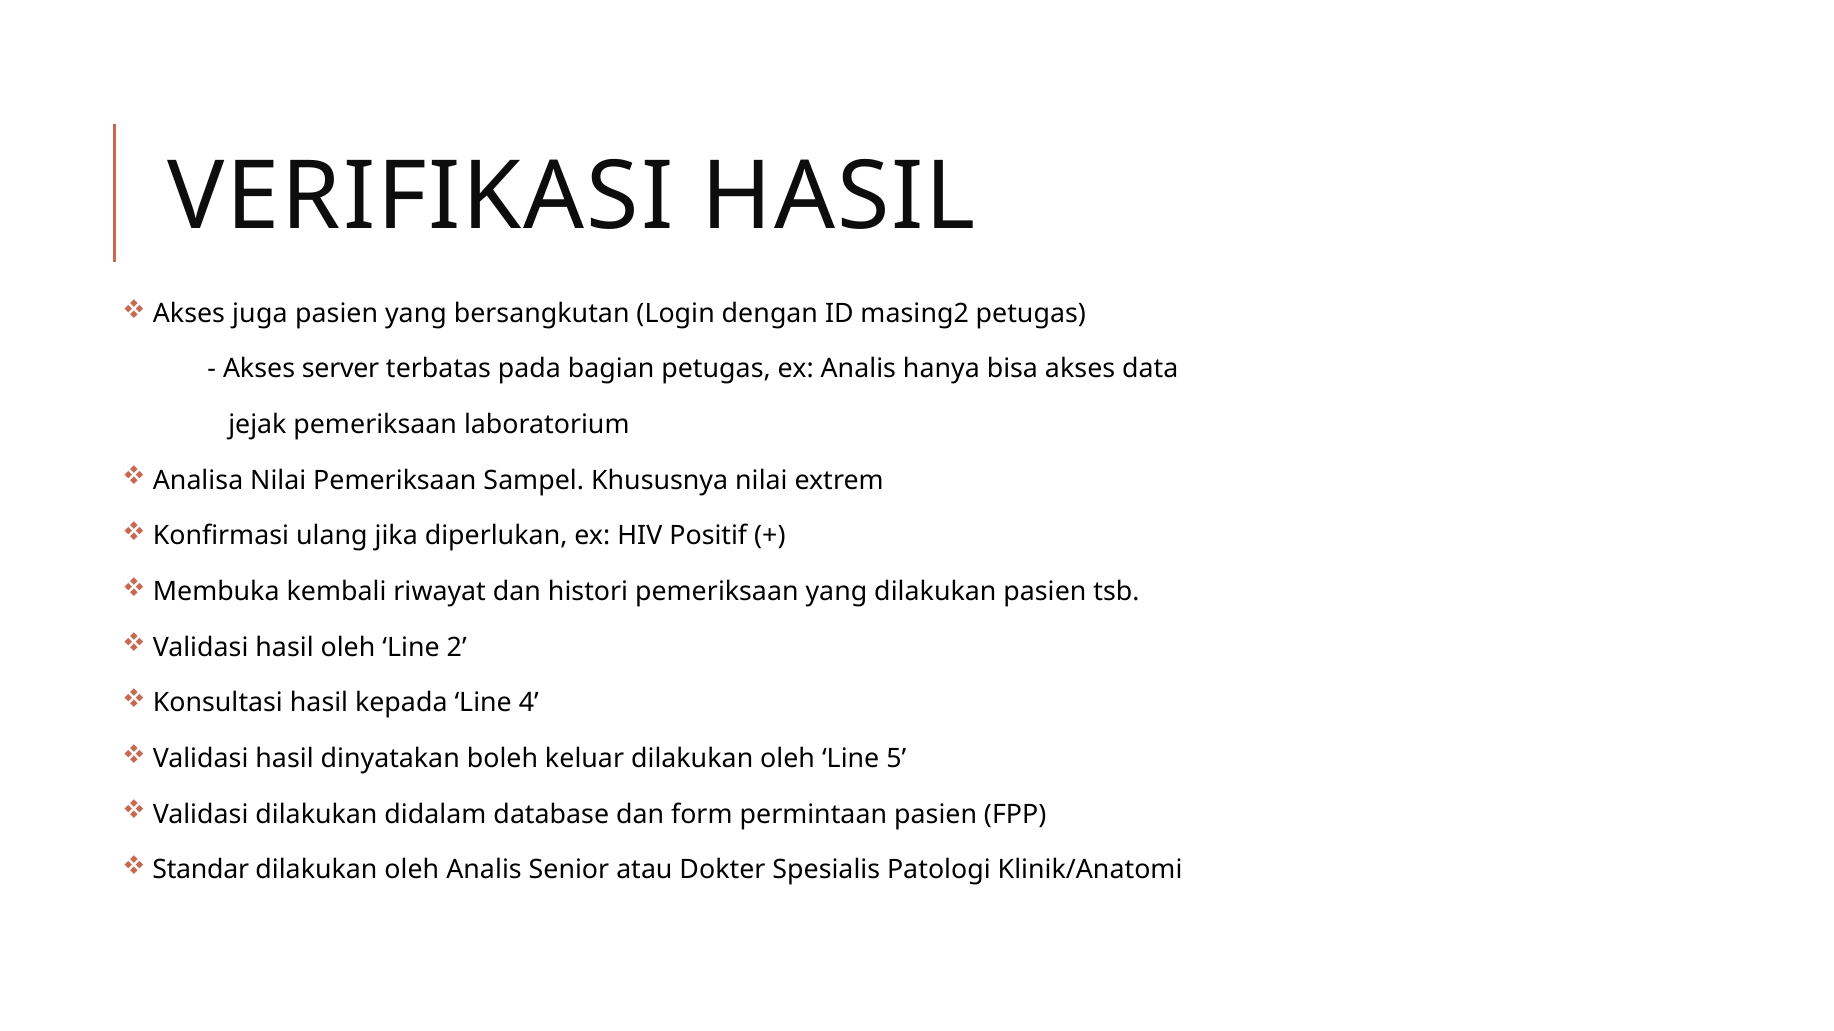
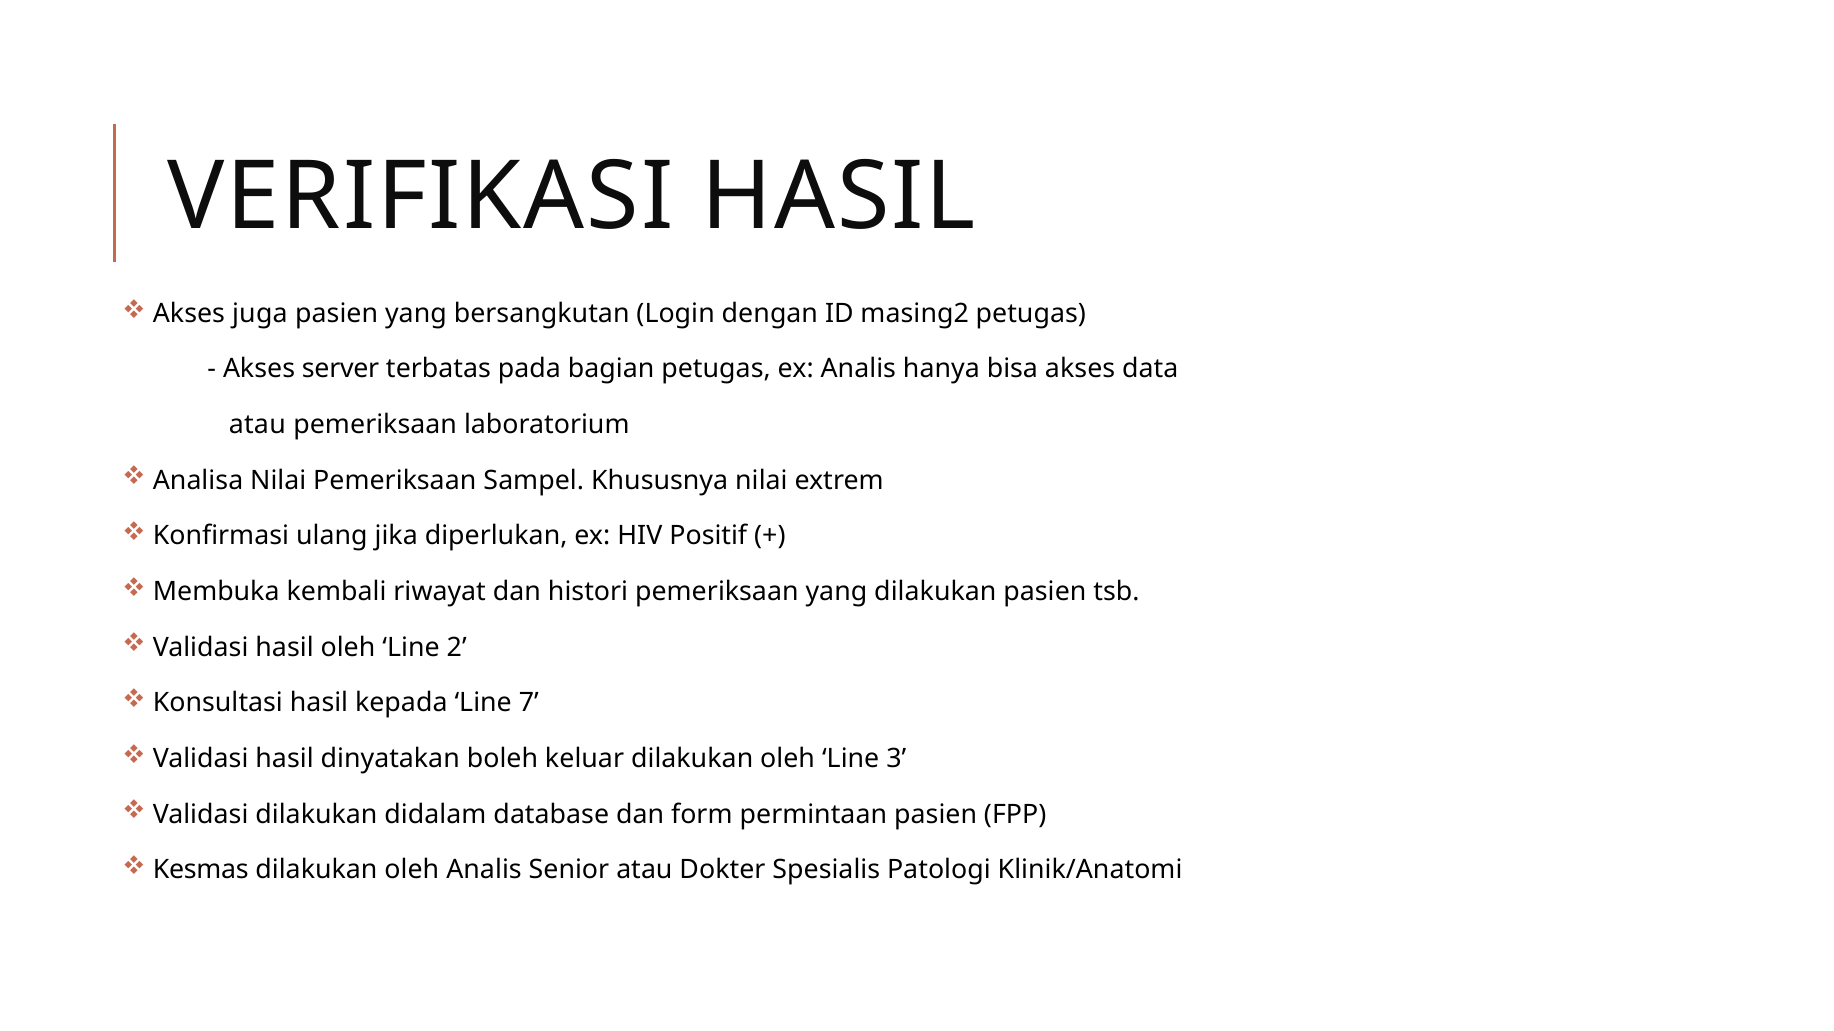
jejak at (257, 425): jejak -> atau
4: 4 -> 7
5: 5 -> 3
Standar: Standar -> Kesmas
